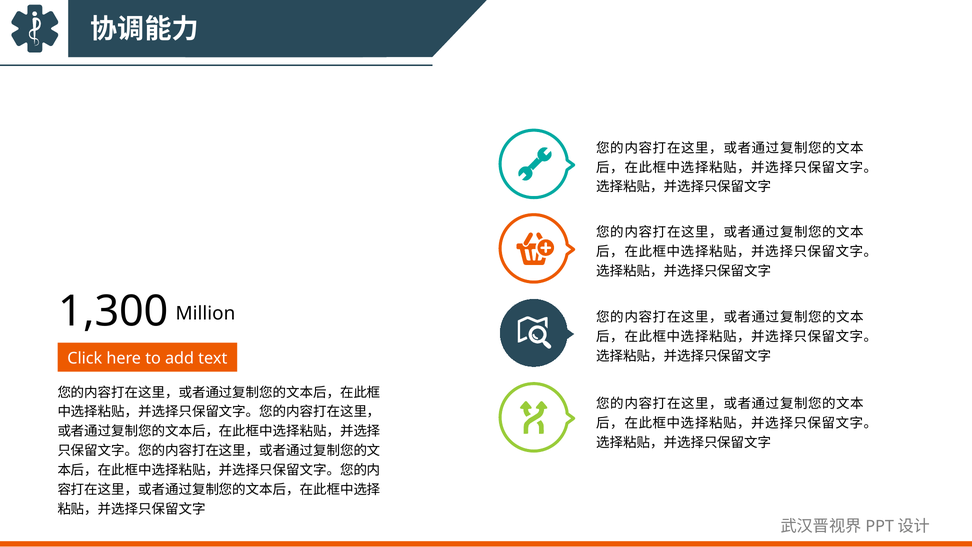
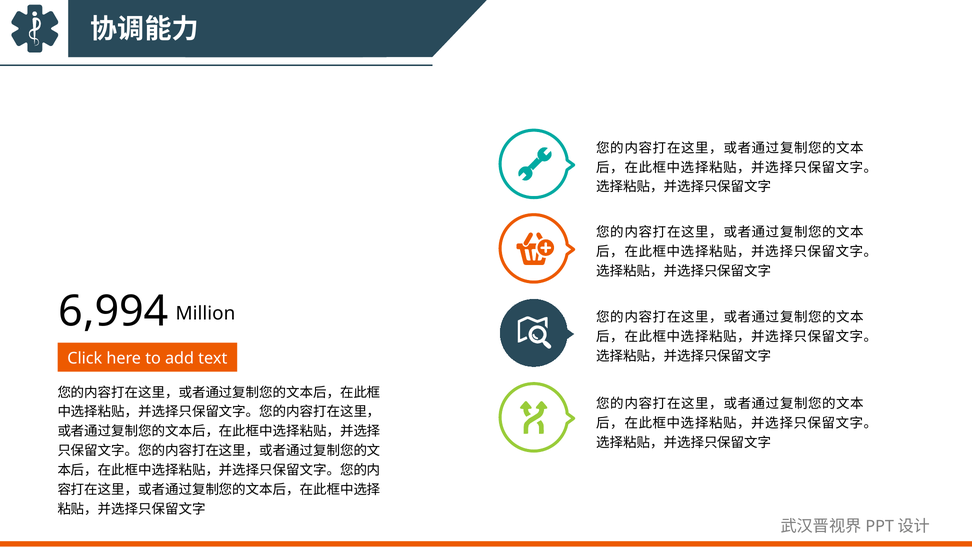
1,300: 1,300 -> 6,994
